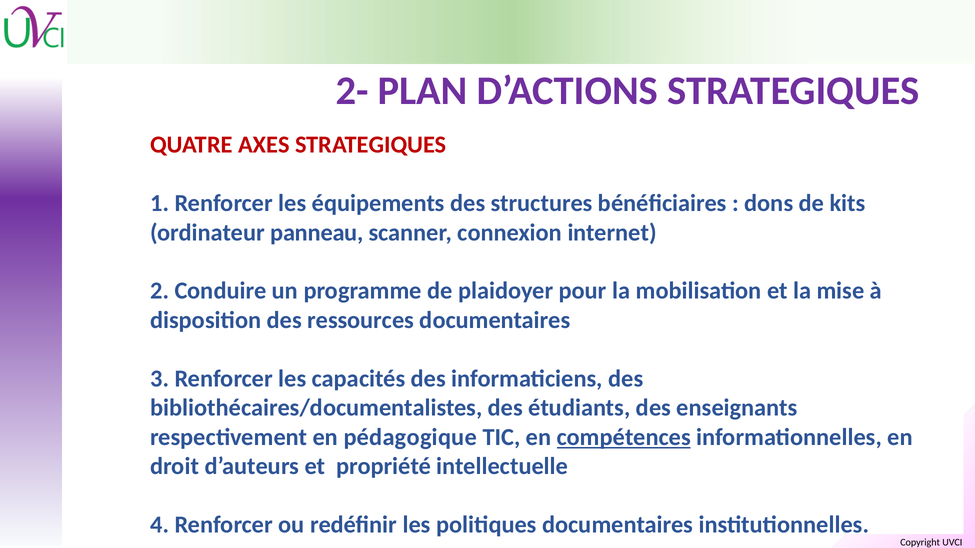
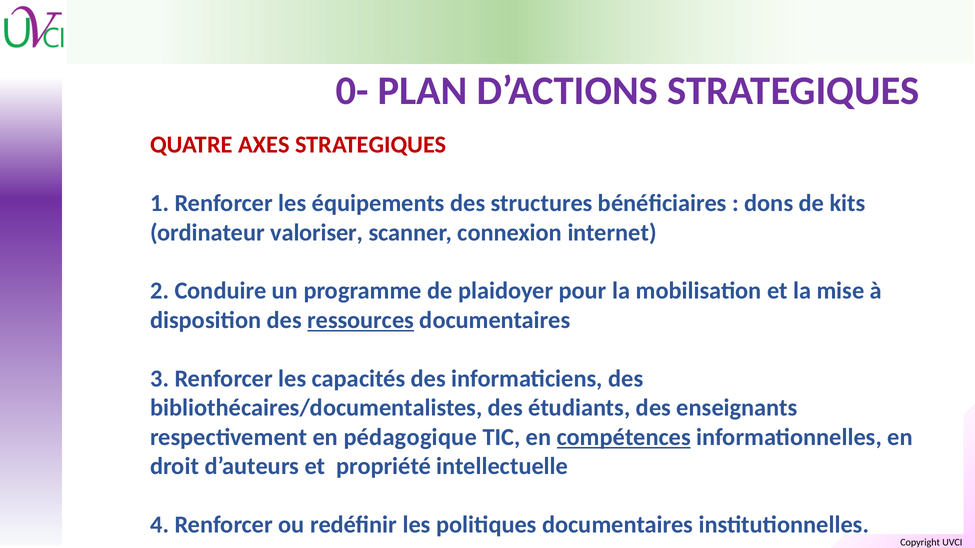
2-: 2- -> 0-
panneau: panneau -> valoriser
ressources underline: none -> present
